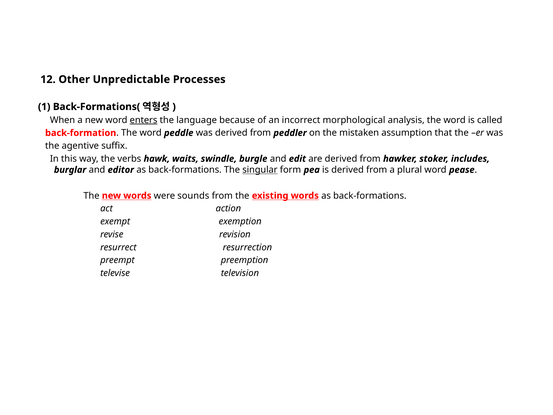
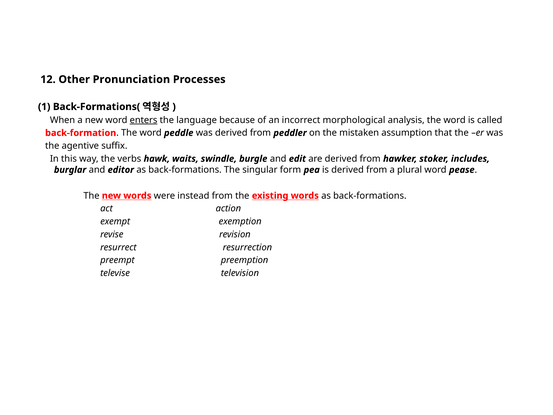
Unpredictable: Unpredictable -> Pronunciation
singular underline: present -> none
sounds: sounds -> instead
